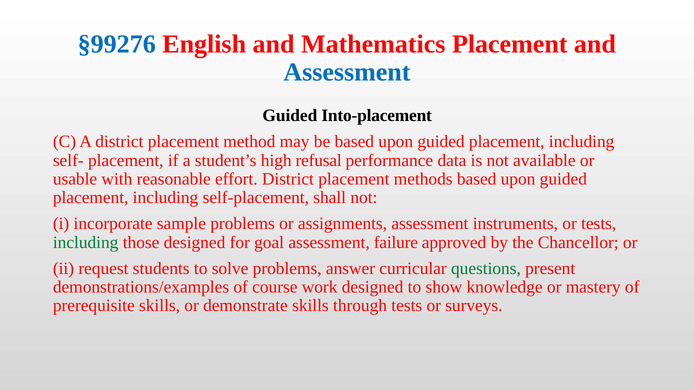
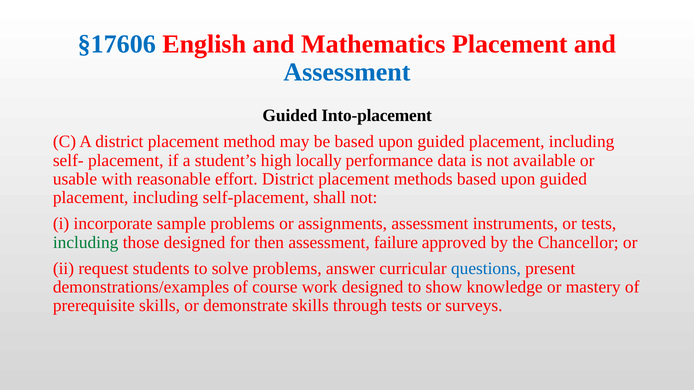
§99276: §99276 -> §17606
refusal: refusal -> locally
goal: goal -> then
questions colour: green -> blue
